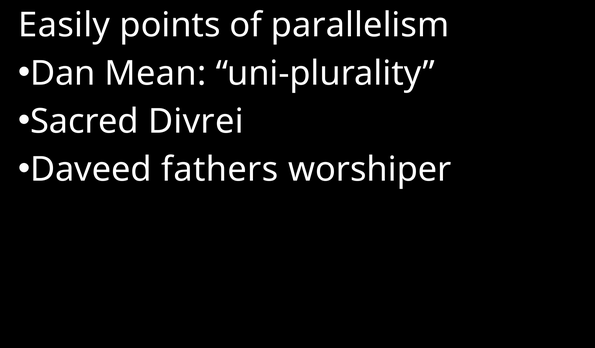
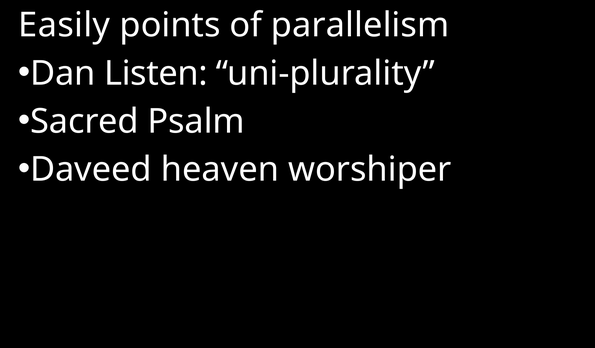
Mean: Mean -> Listen
Divrei: Divrei -> Psalm
fathers: fathers -> heaven
